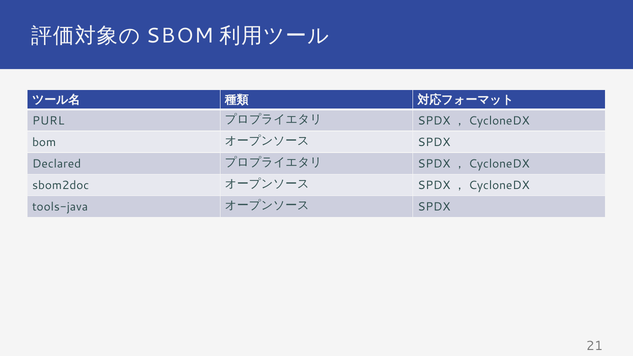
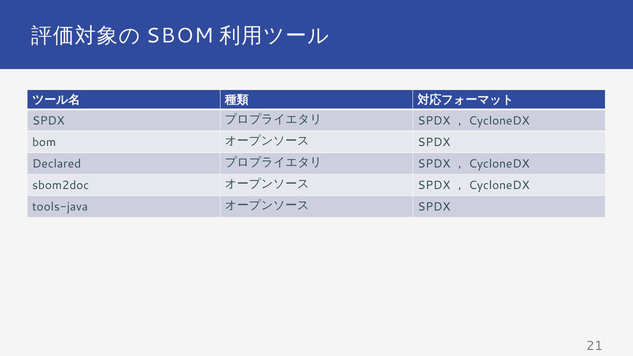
PURL at (48, 121): PURL -> SPDX
